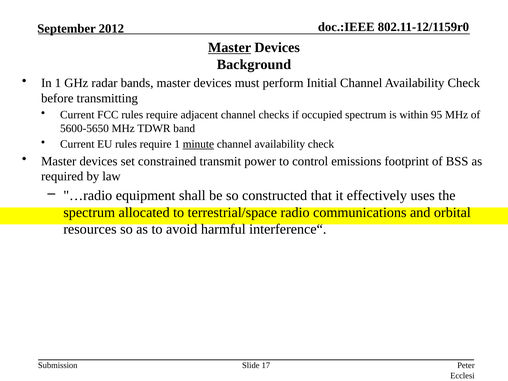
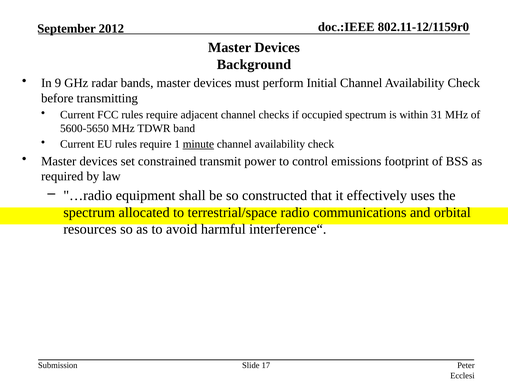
Master at (230, 48) underline: present -> none
In 1: 1 -> 9
95: 95 -> 31
